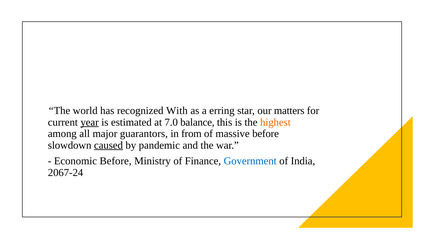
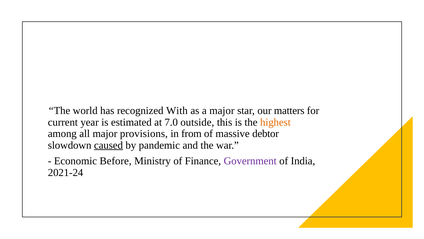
a erring: erring -> major
year underline: present -> none
balance: balance -> outside
guarantors: guarantors -> provisions
massive before: before -> debtor
Government colour: blue -> purple
2067-24: 2067-24 -> 2021-24
